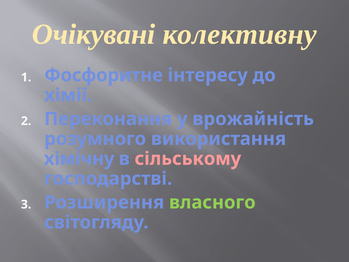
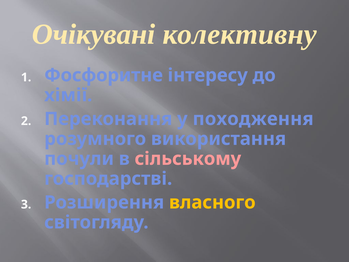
врожайність: врожайність -> походження
хімічну: хімічну -> почули
власного colour: light green -> yellow
